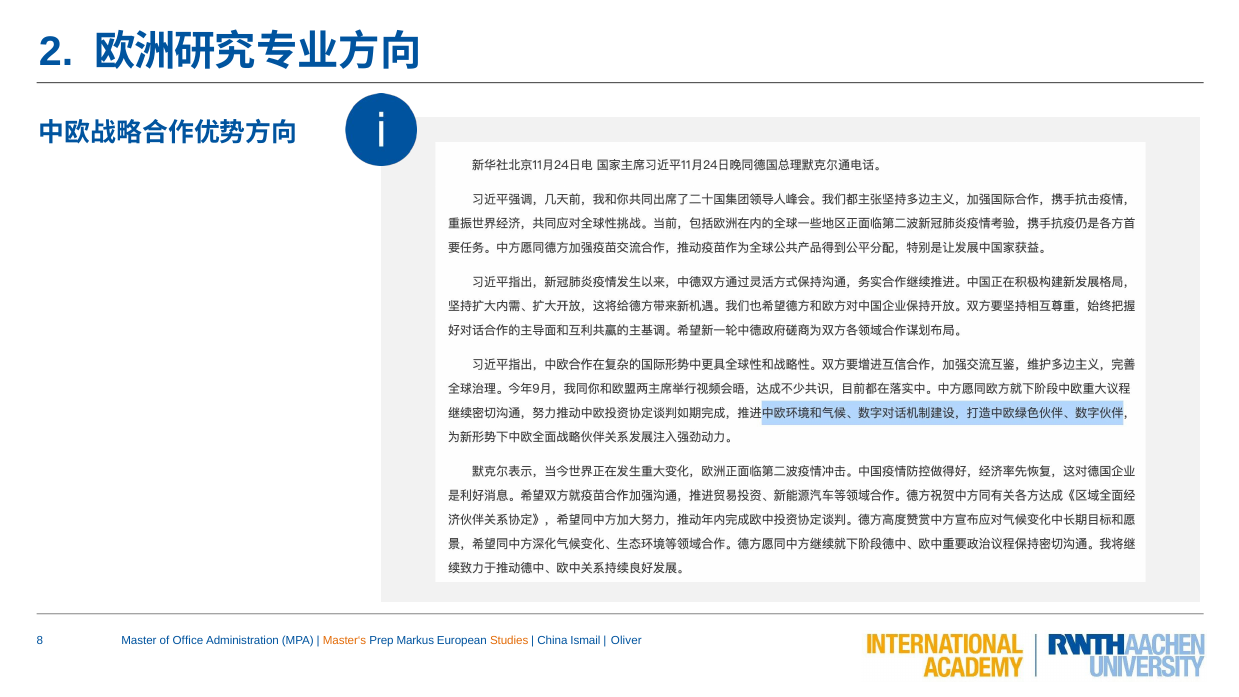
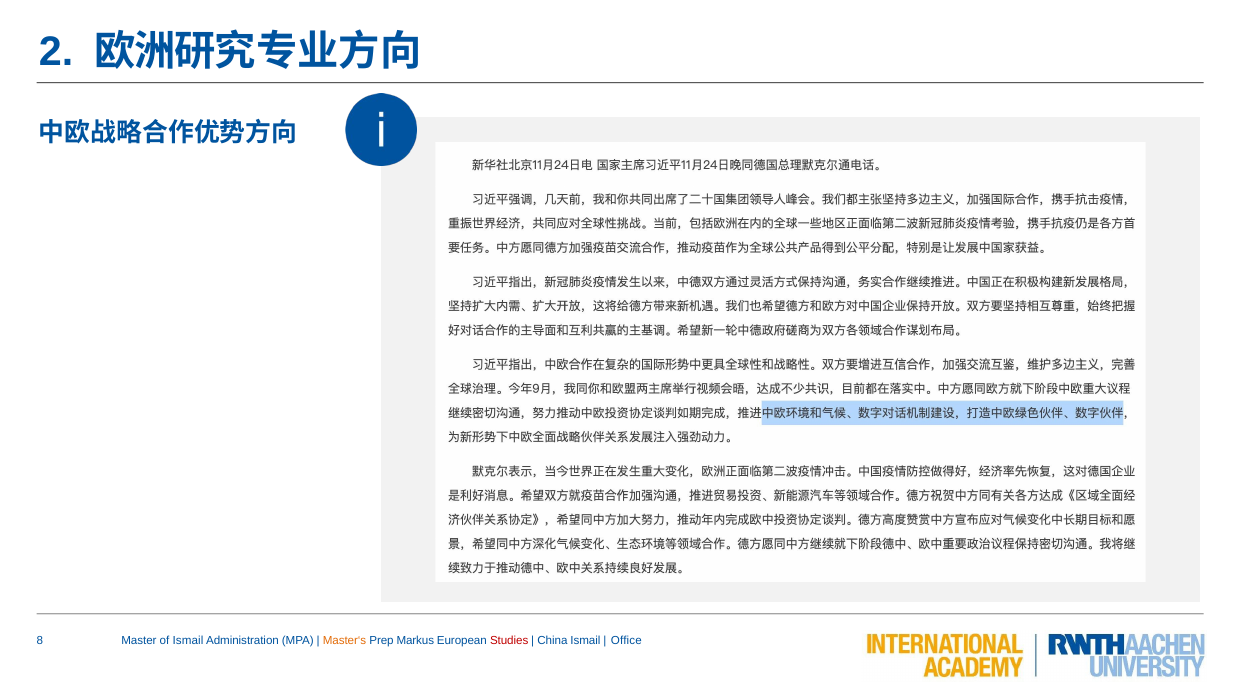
of Office: Office -> Ismail
Studies colour: orange -> red
Oliver: Oliver -> Office
